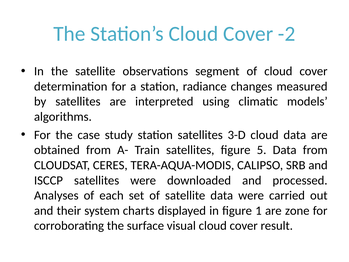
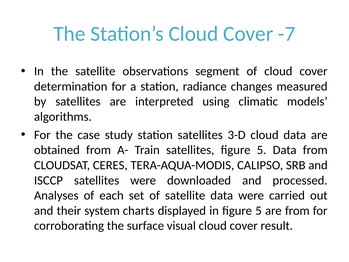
-2: -2 -> -7
in figure 1: 1 -> 5
are zone: zone -> from
